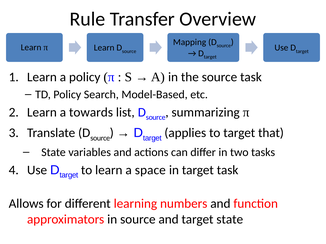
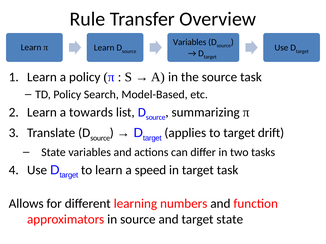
Mapping at (190, 42): Mapping -> Variables
that: that -> drift
space: space -> speed
